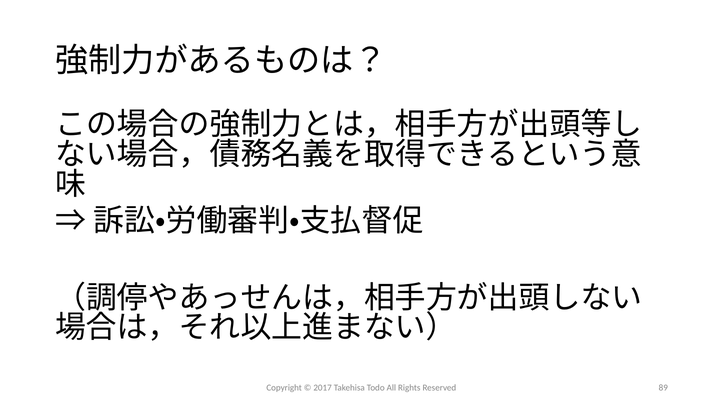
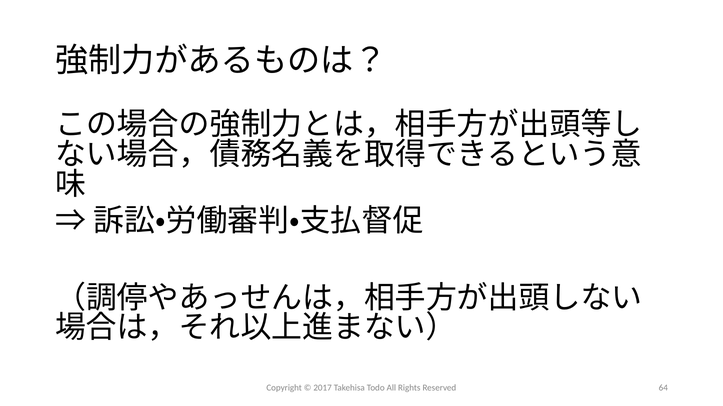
89: 89 -> 64
